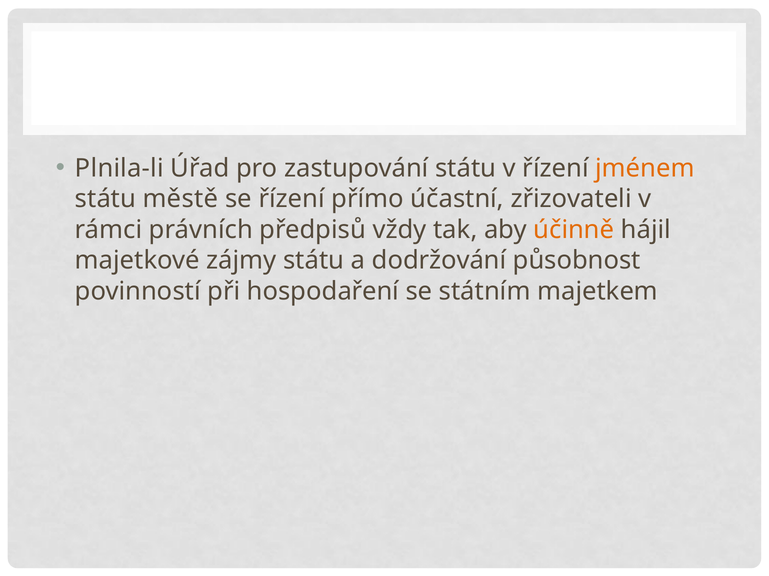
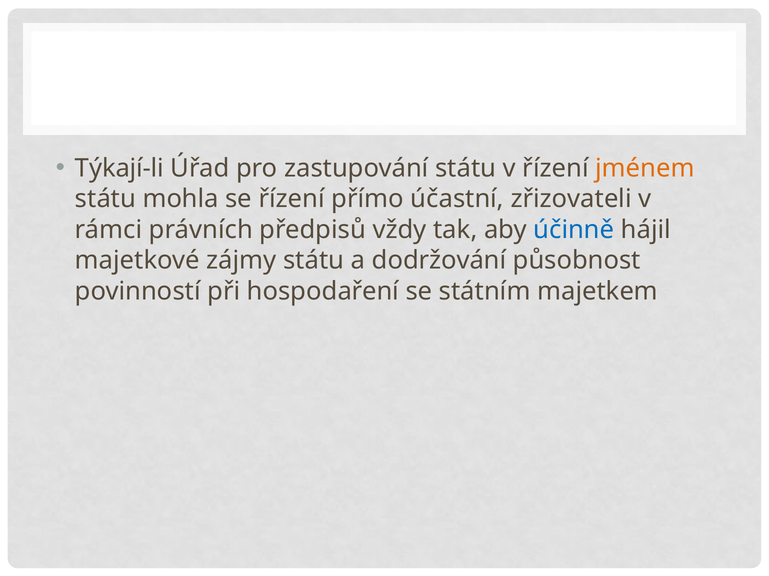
Plnila-li: Plnila-li -> Týkají-li
městě: městě -> mohla
účinně colour: orange -> blue
